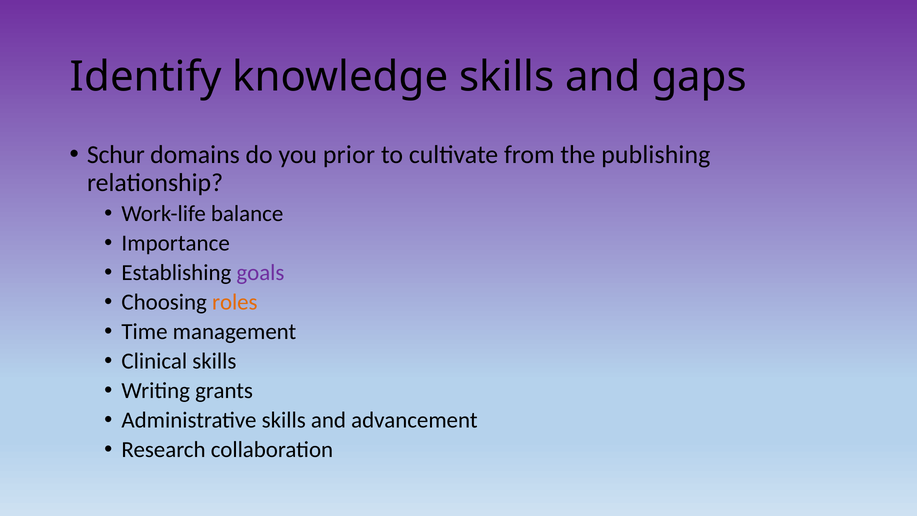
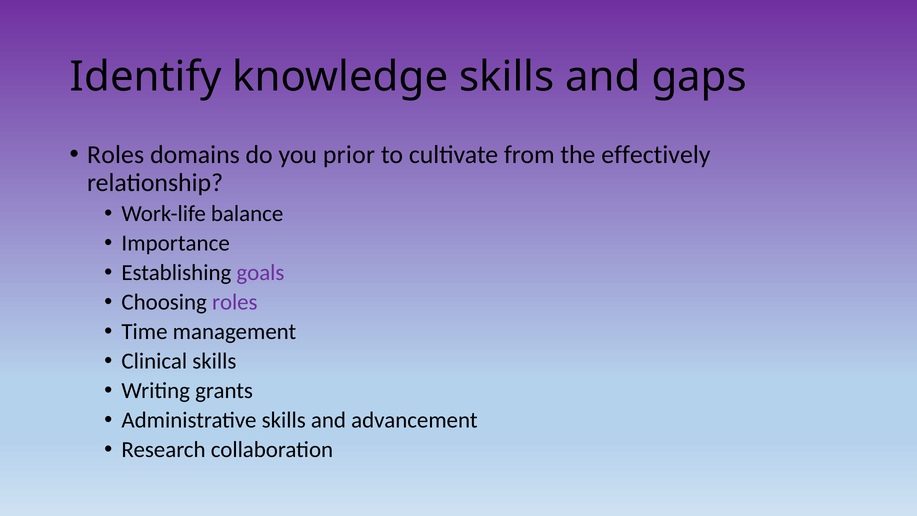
Schur at (116, 155): Schur -> Roles
publishing: publishing -> effectively
roles at (235, 302) colour: orange -> purple
